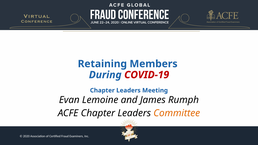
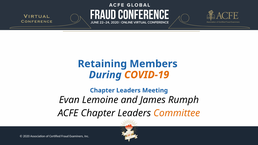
COVID-19 colour: red -> orange
